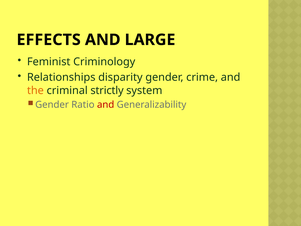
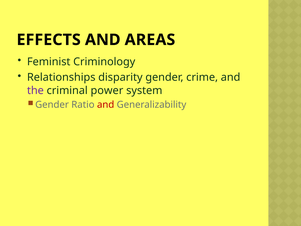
LARGE: LARGE -> AREAS
the colour: orange -> purple
strictly: strictly -> power
